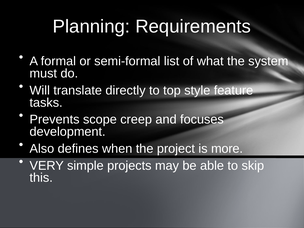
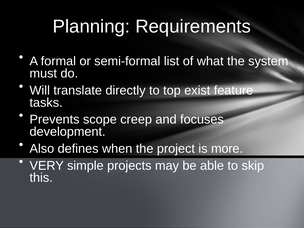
style: style -> exist
